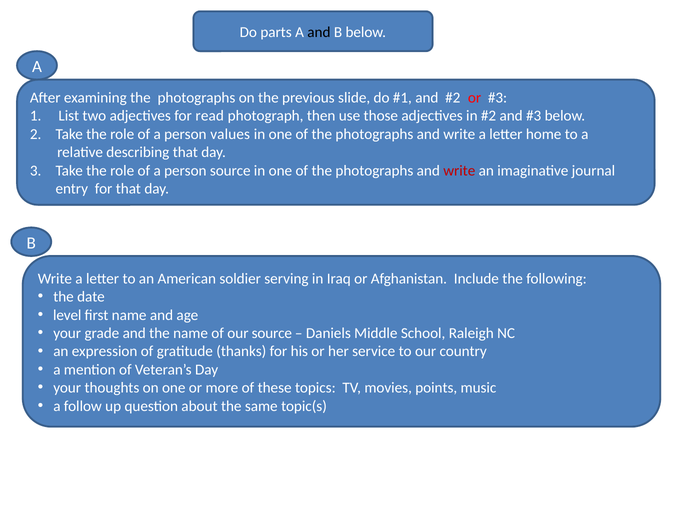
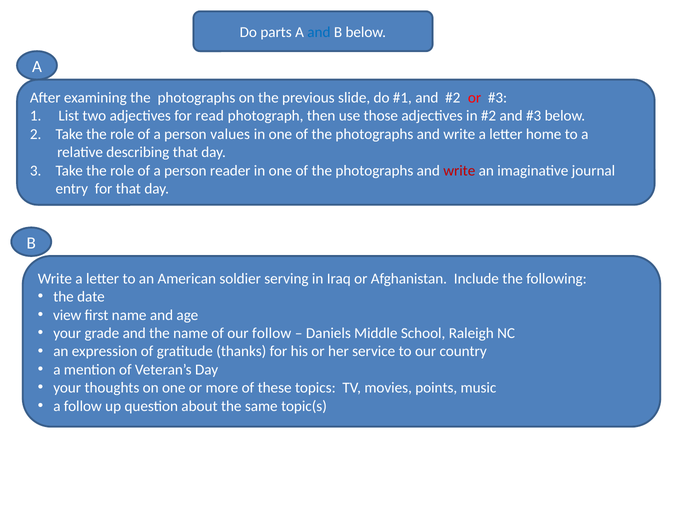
and at (319, 32) colour: black -> blue
person source: source -> reader
level: level -> view
our source: source -> follow
